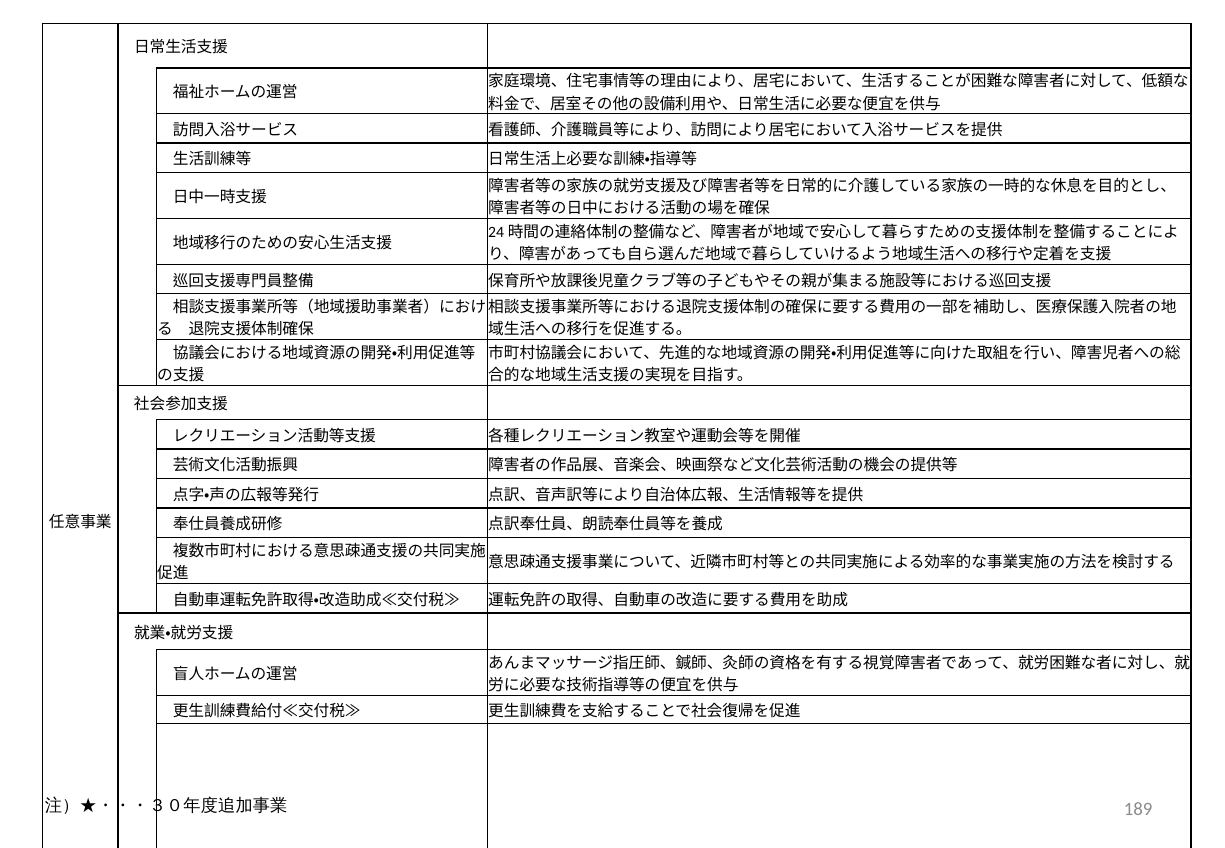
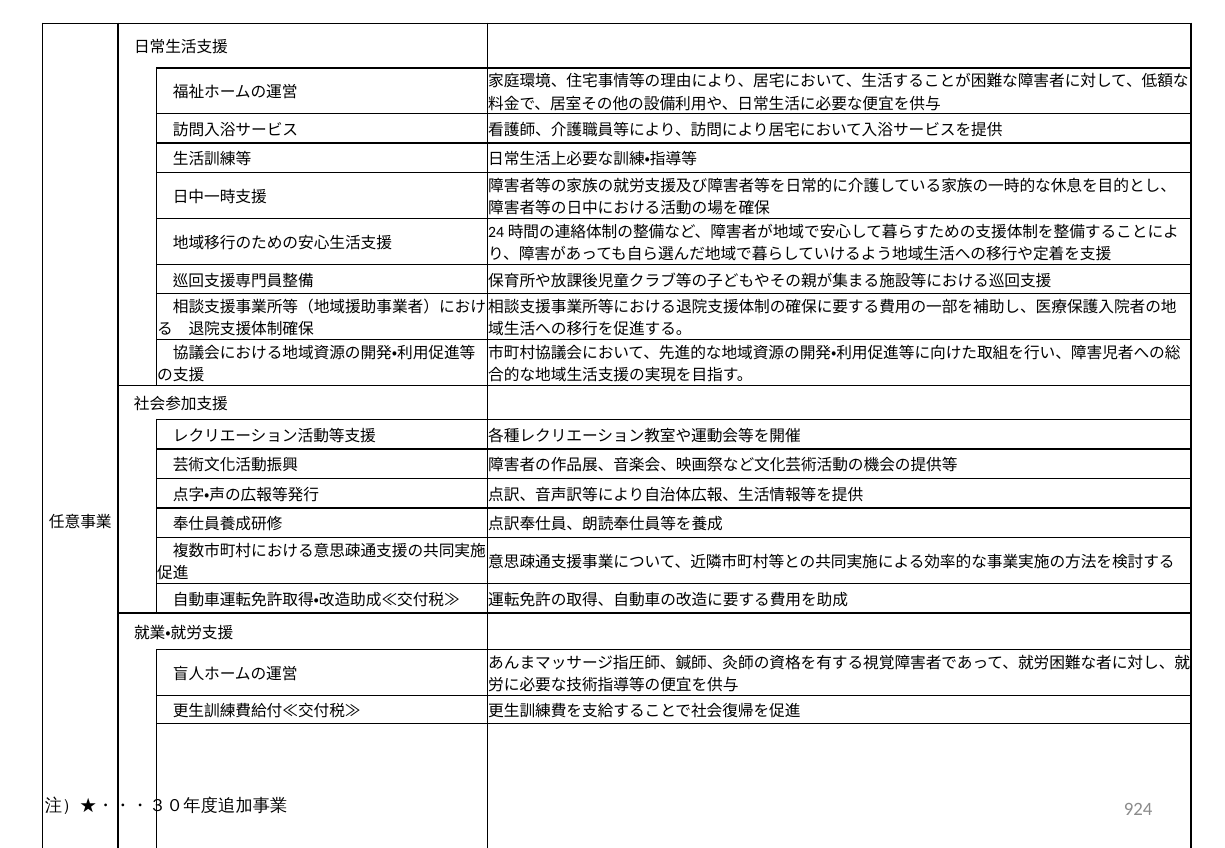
189: 189 -> 924
